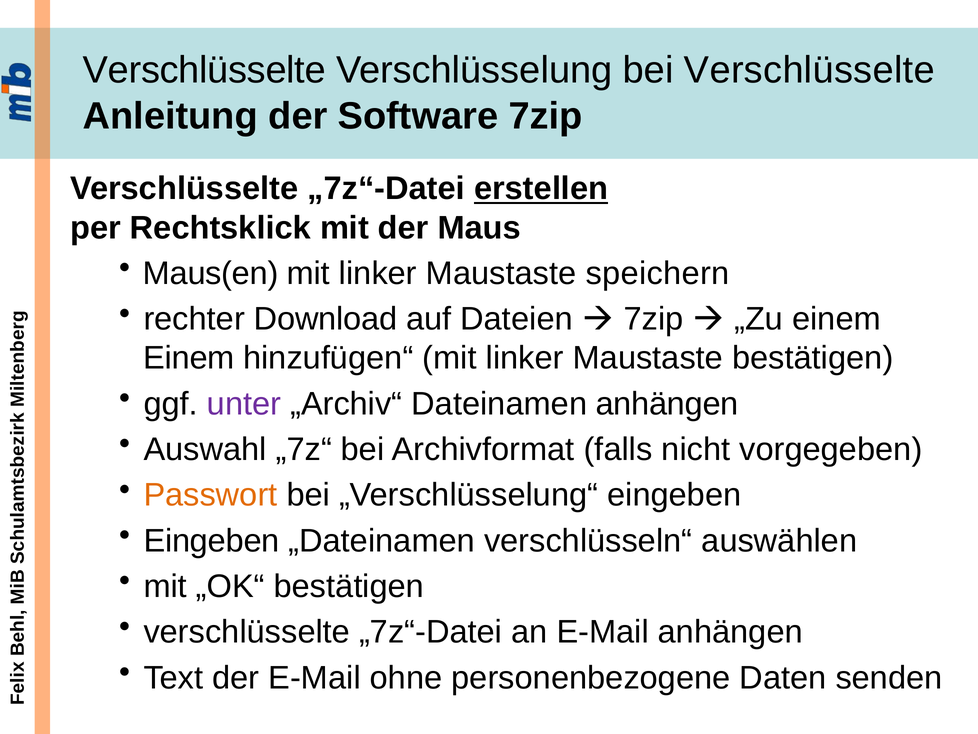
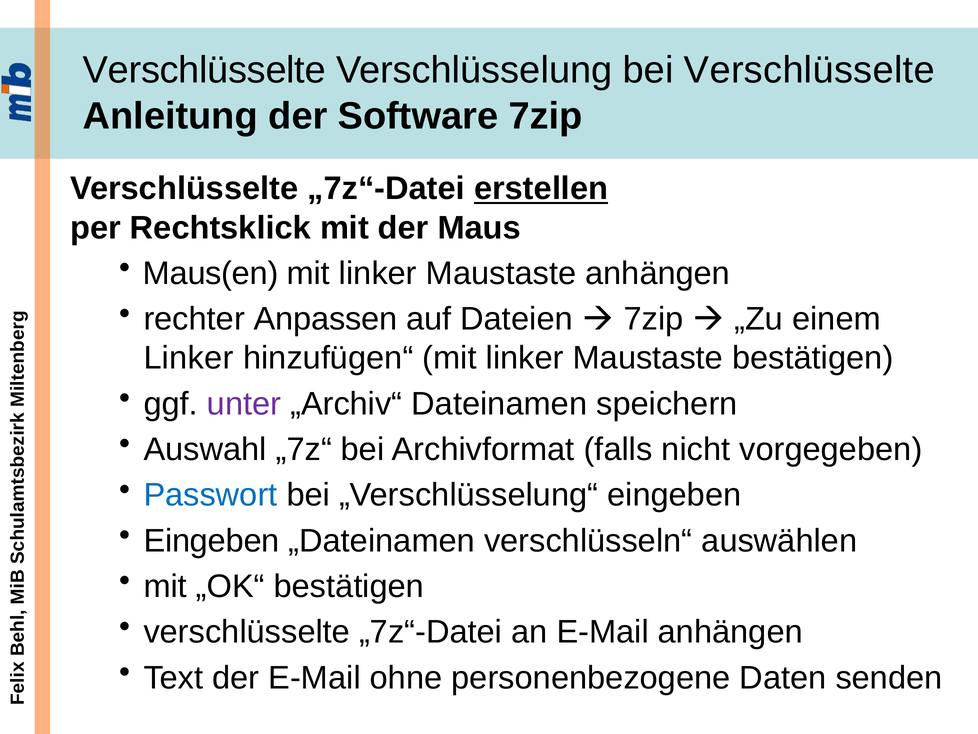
Maustaste speichern: speichern -> anhängen
Download: Download -> Anpassen
Einem at (189, 358): Einem -> Linker
Dateinamen anhängen: anhängen -> speichern
Passwort colour: orange -> blue
